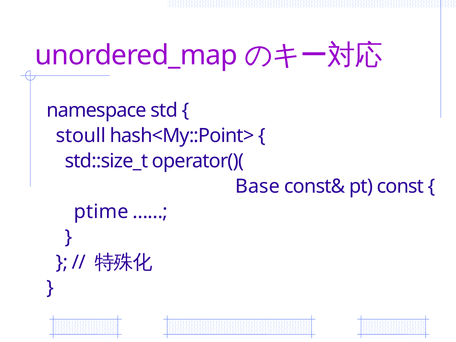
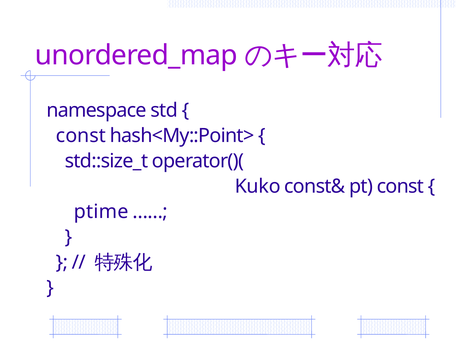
stoull at (81, 136): stoull -> const
Base: Base -> Kuko
